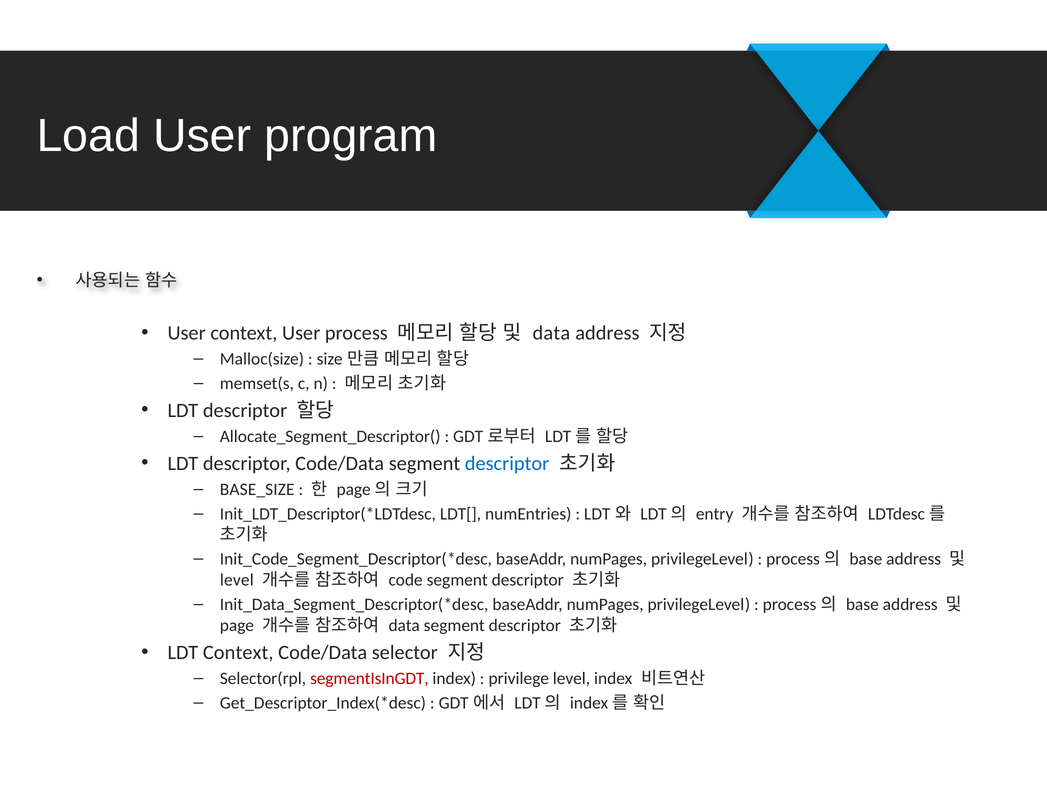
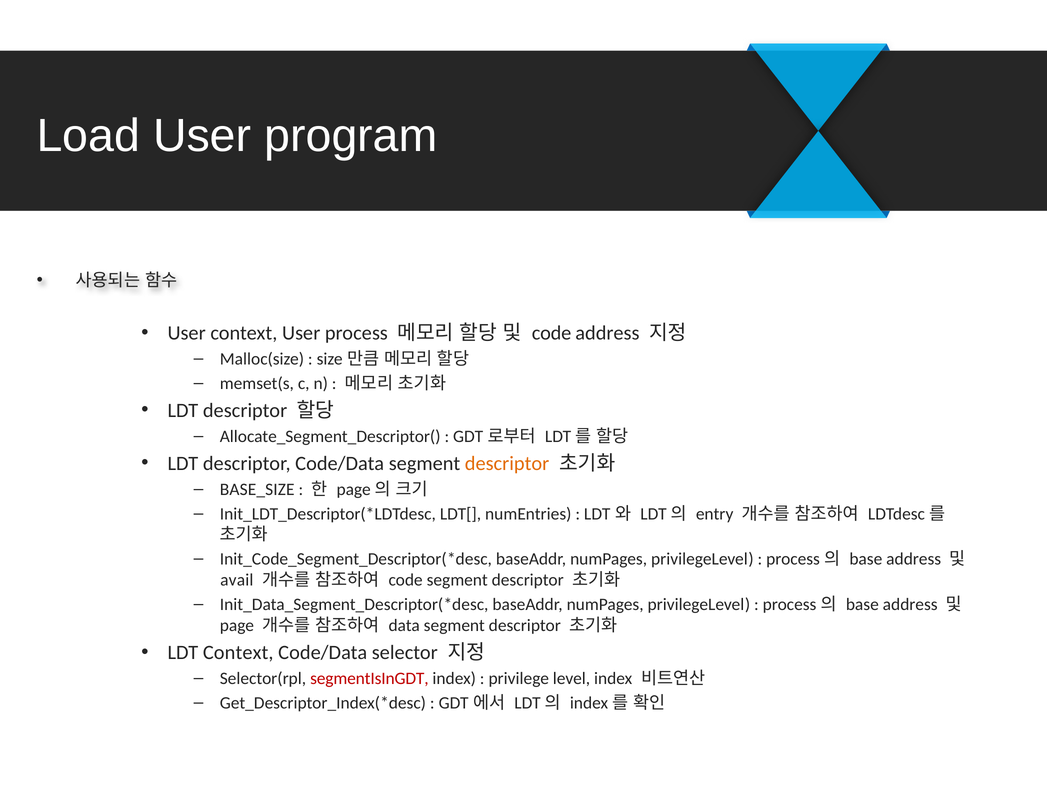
data at (551, 333): data -> code
descriptor at (507, 463) colour: blue -> orange
level at (237, 580): level -> avail
